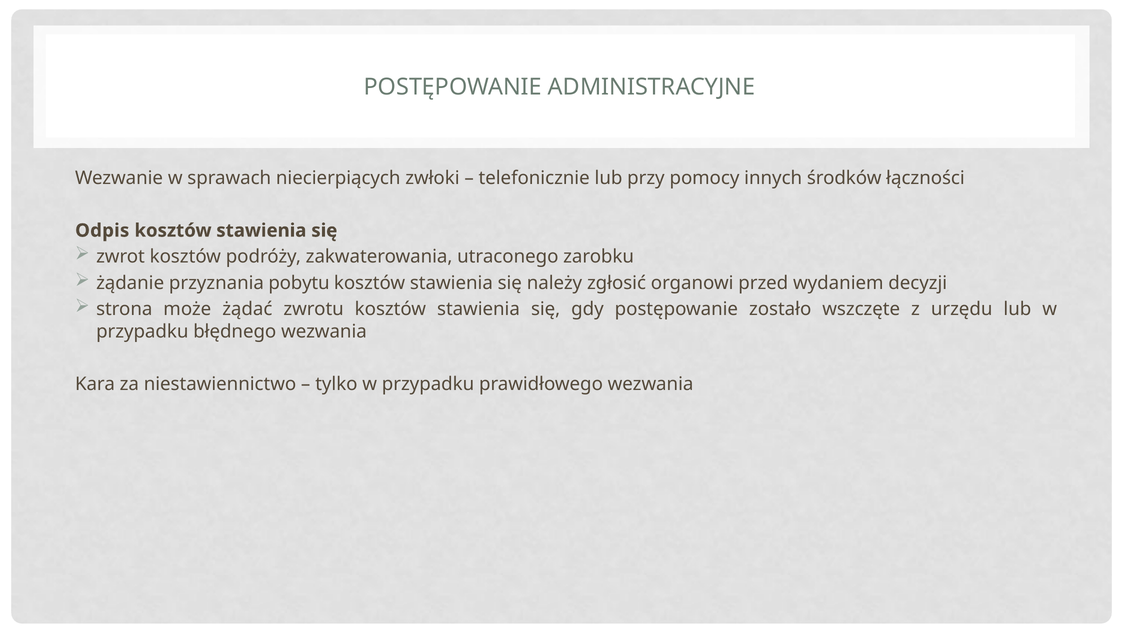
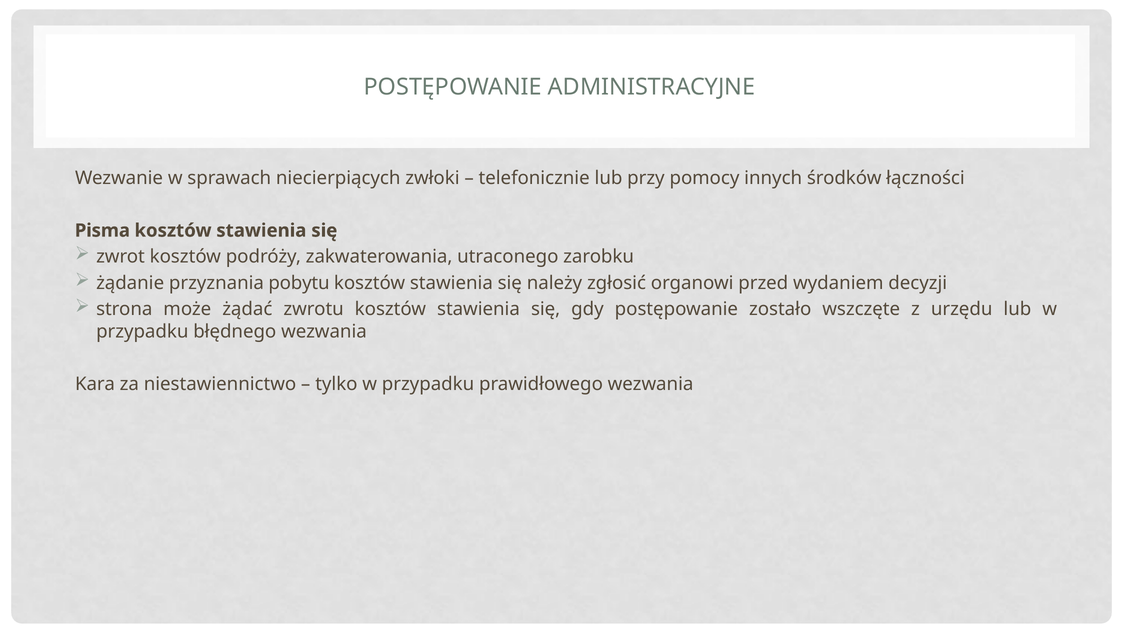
Odpis: Odpis -> Pisma
